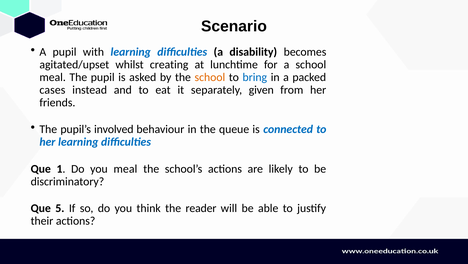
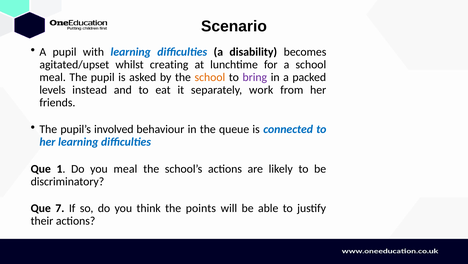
bring colour: blue -> purple
cases: cases -> levels
given: given -> work
5: 5 -> 7
reader: reader -> points
